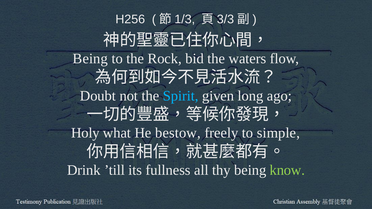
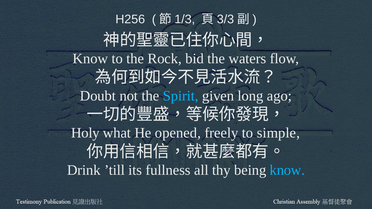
Being at (90, 59): Being -> Know
bestow: bestow -> opened
know at (287, 170) colour: light green -> light blue
